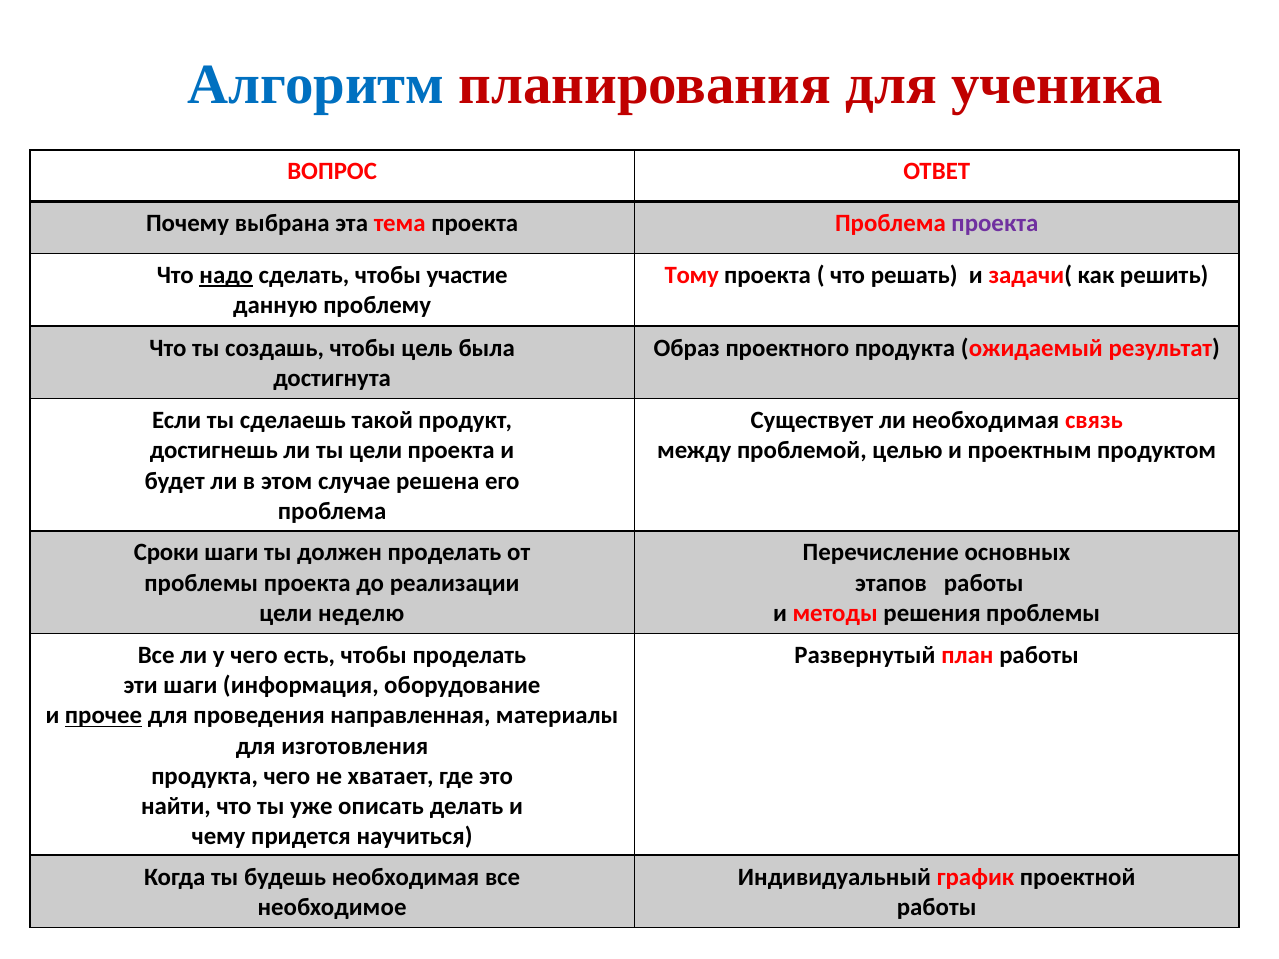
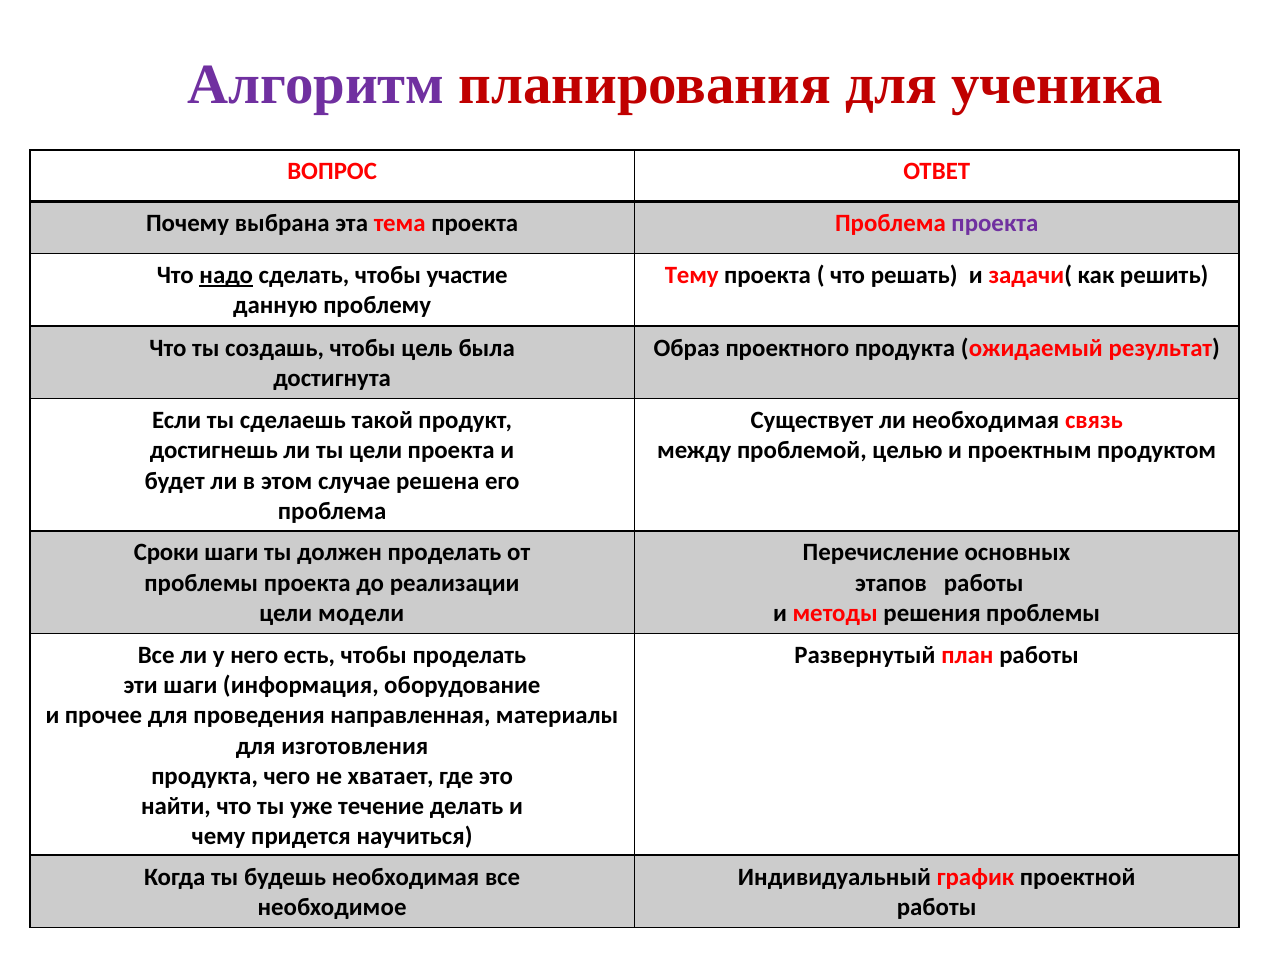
Алгоритм colour: blue -> purple
Тому: Тому -> Тему
неделю: неделю -> модели
у чего: чего -> него
прочее underline: present -> none
описать: описать -> течение
